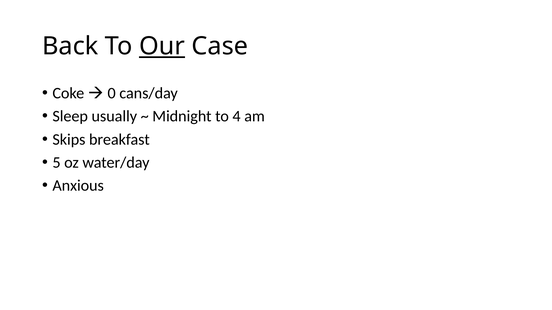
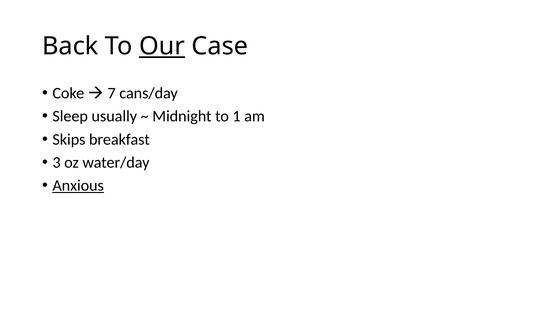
0: 0 -> 7
4: 4 -> 1
5: 5 -> 3
Anxious underline: none -> present
